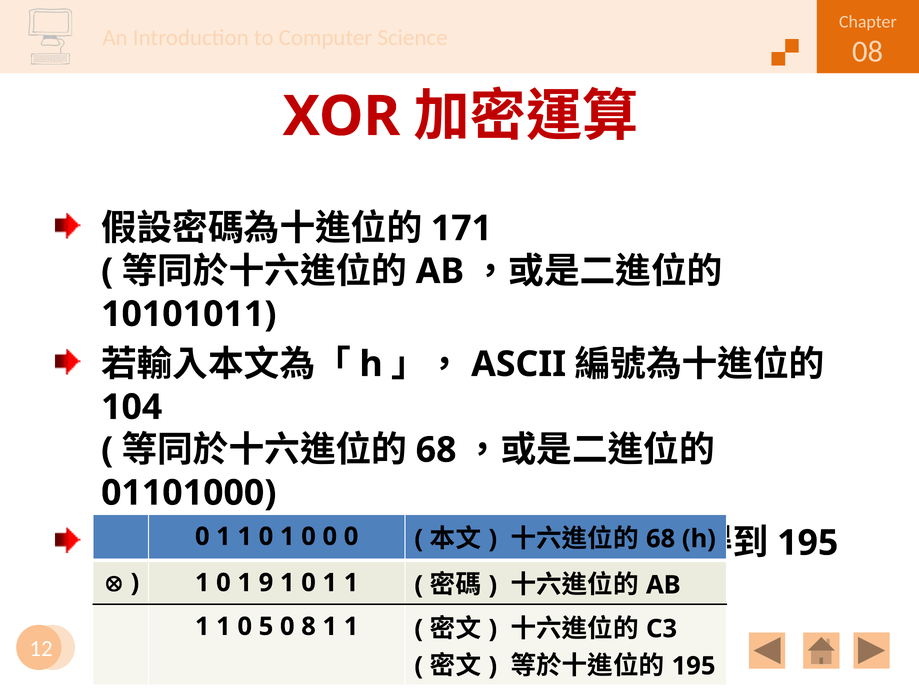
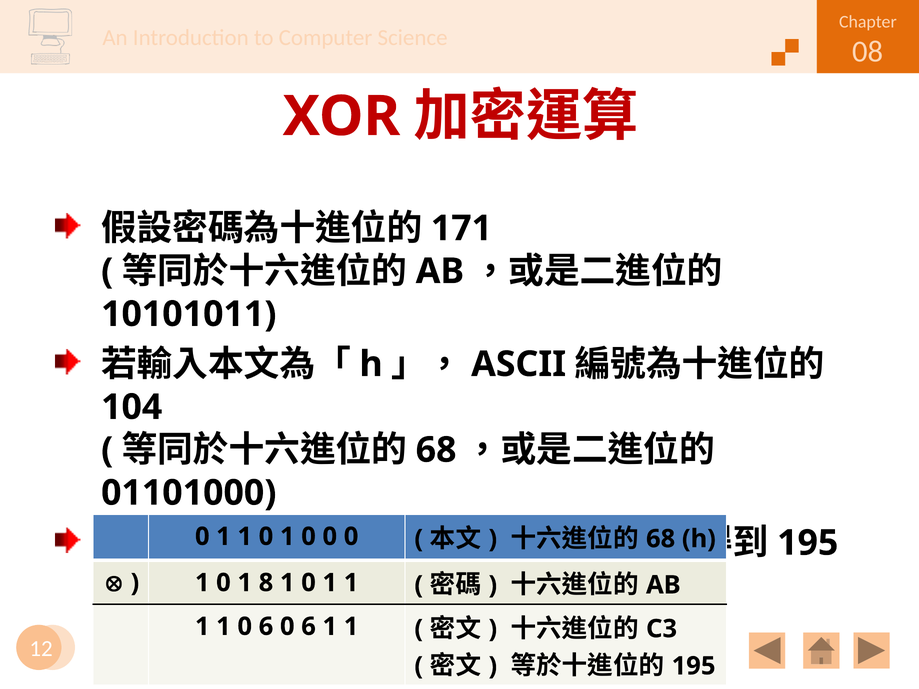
9: 9 -> 8
1 0 5: 5 -> 6
8 at (309, 627): 8 -> 6
